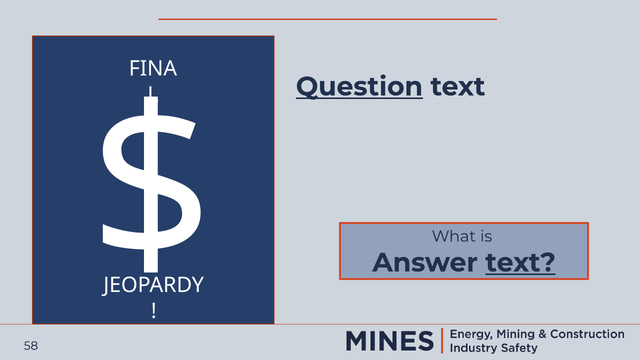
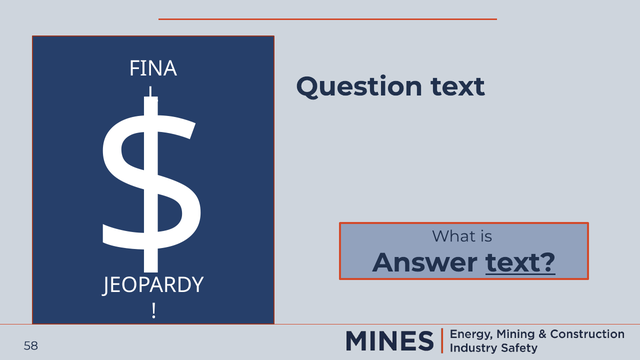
Question underline: present -> none
